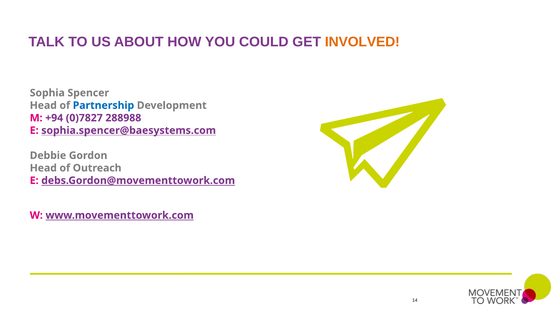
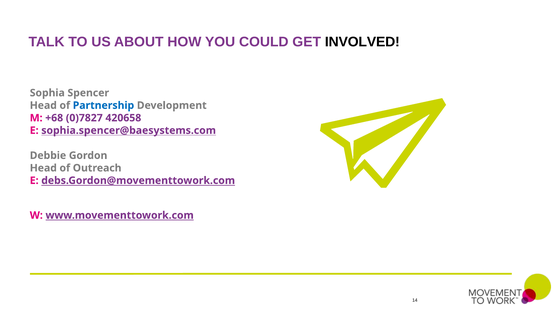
INVOLVED colour: orange -> black
+94: +94 -> +68
288988: 288988 -> 420658
